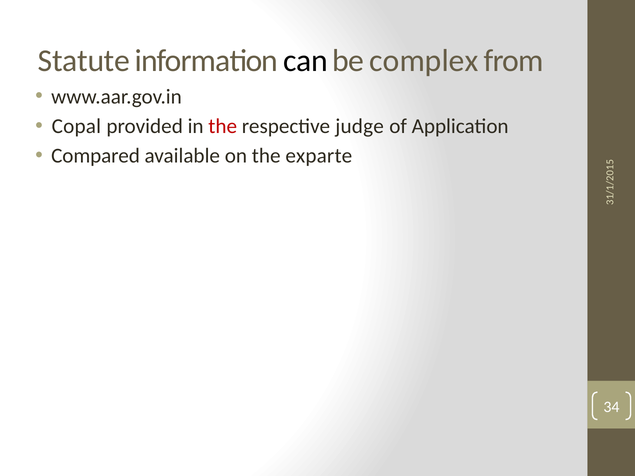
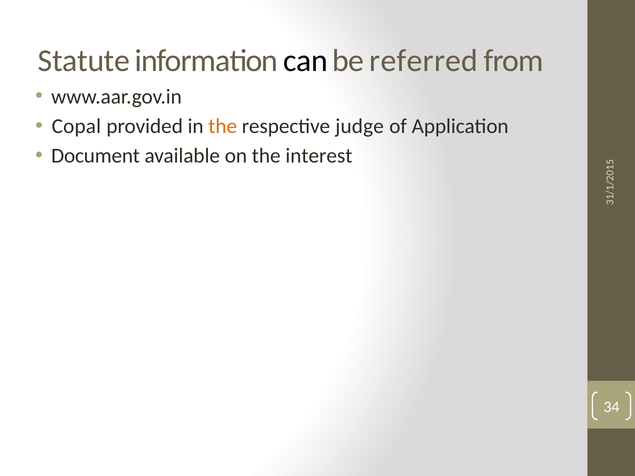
complex: complex -> referred
the at (223, 126) colour: red -> orange
Compared: Compared -> Document
exparte: exparte -> interest
